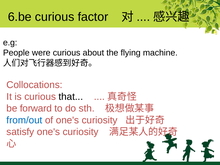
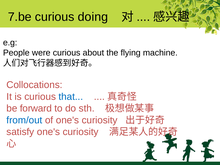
6.be: 6.be -> 7.be
factor: factor -> doing
that colour: black -> blue
